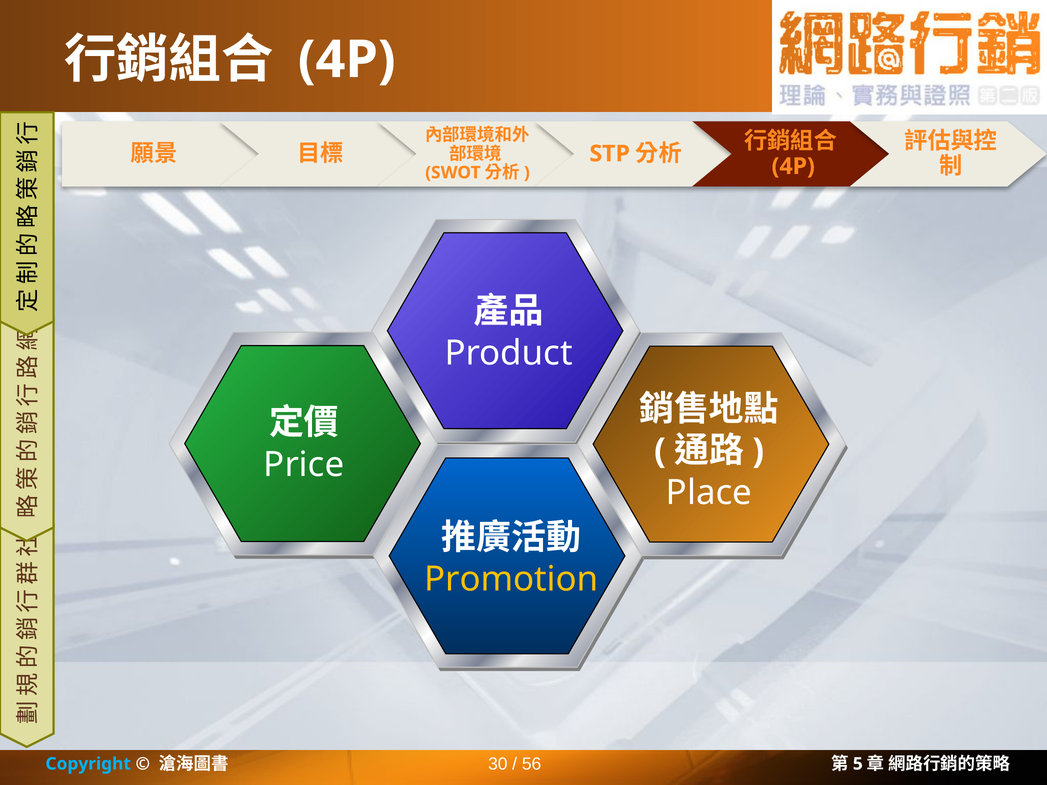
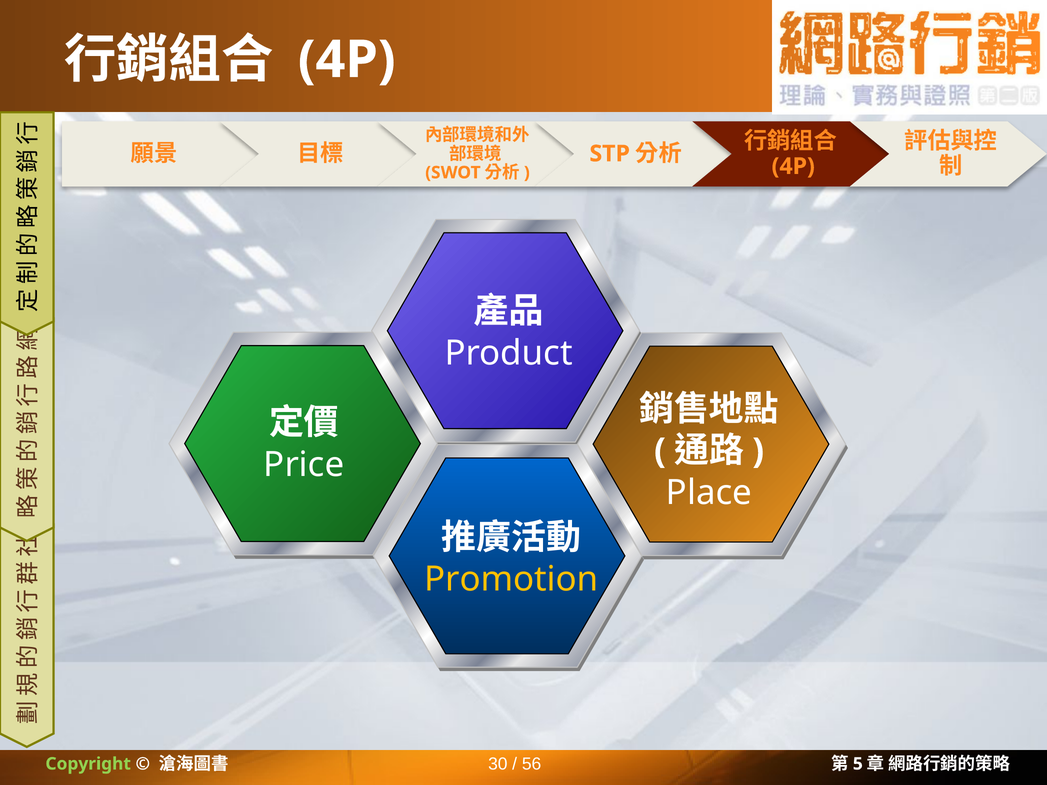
Copyright colour: light blue -> light green
